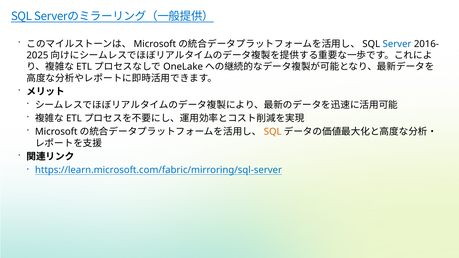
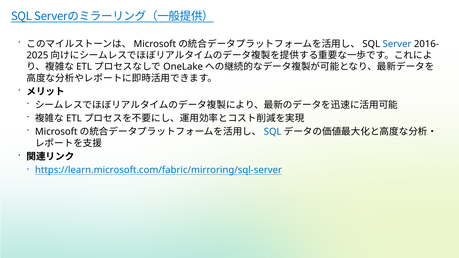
SQL at (273, 132) colour: orange -> blue
